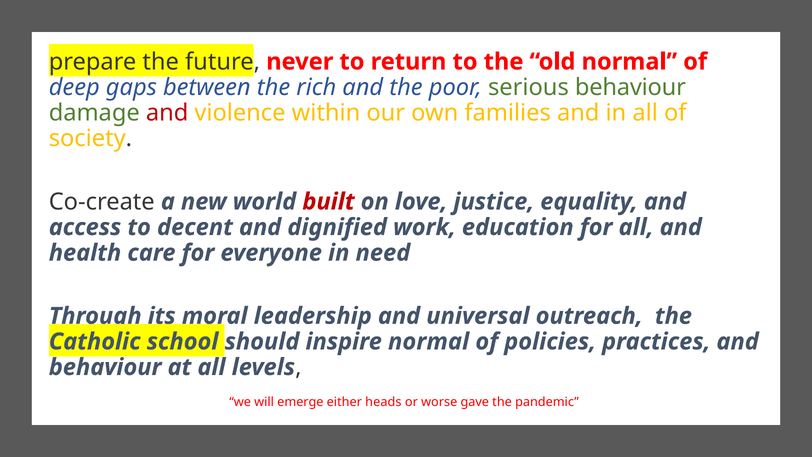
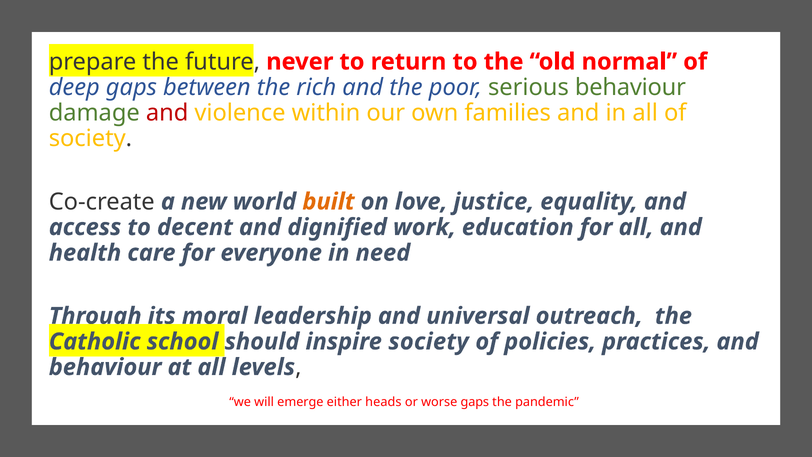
built colour: red -> orange
inspire normal: normal -> society
worse gave: gave -> gaps
